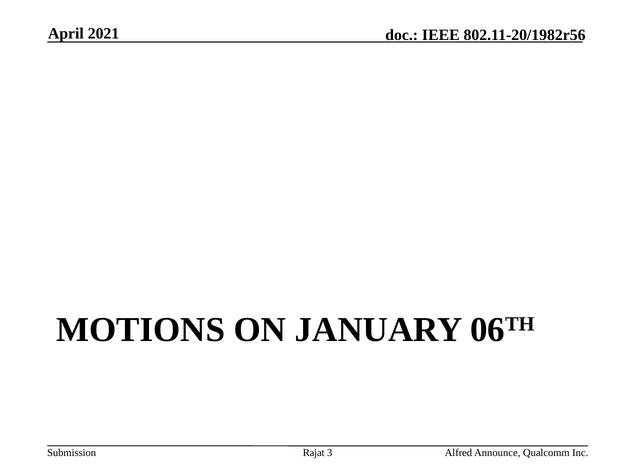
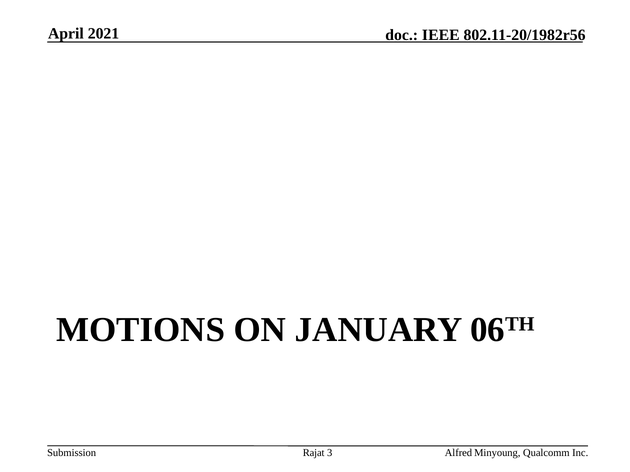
Announce: Announce -> Minyoung
